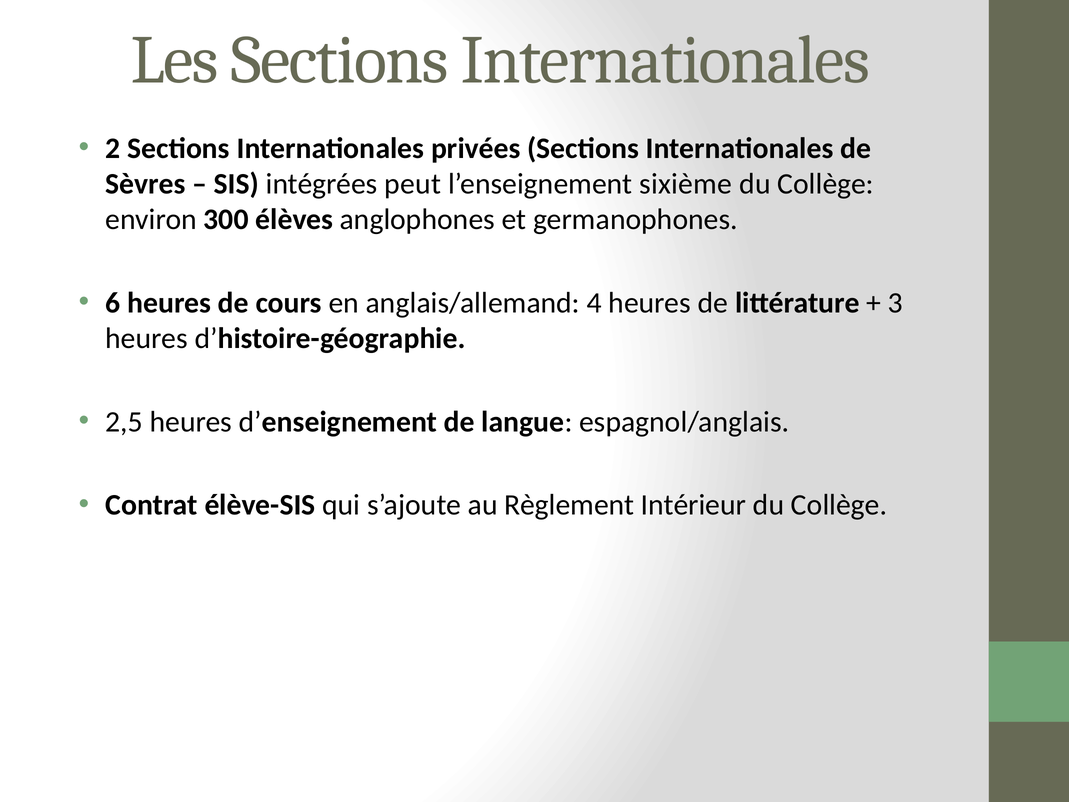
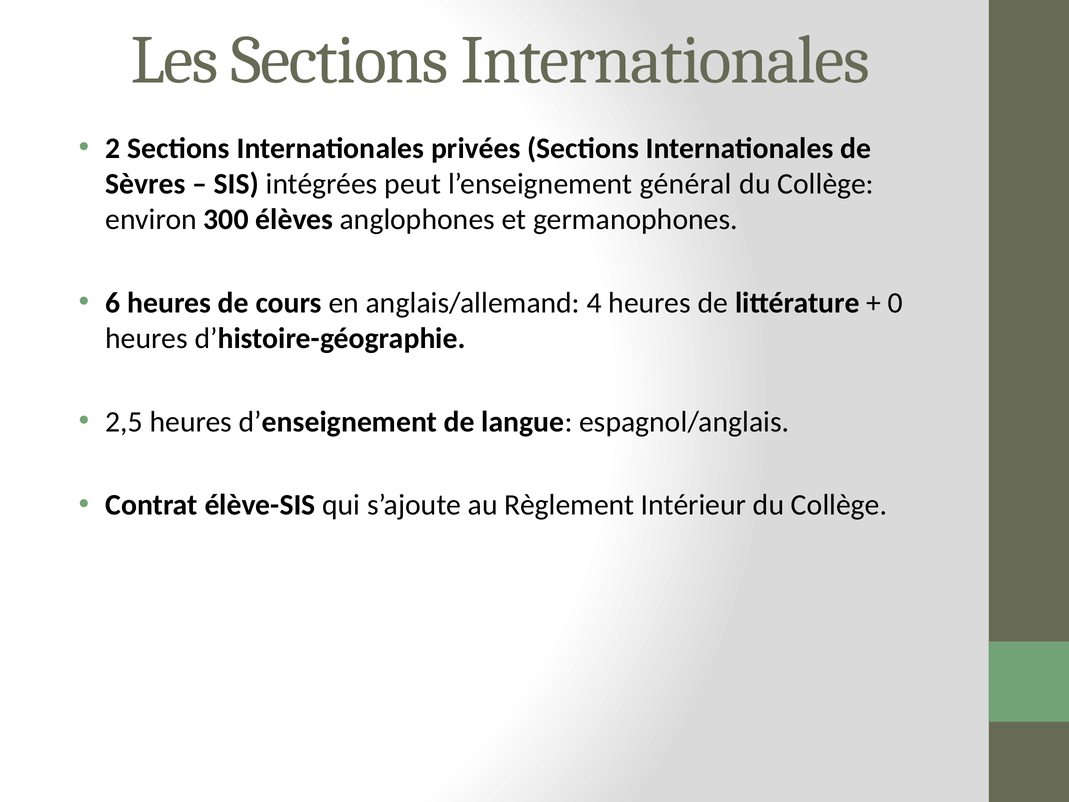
sixième: sixième -> général
3: 3 -> 0
